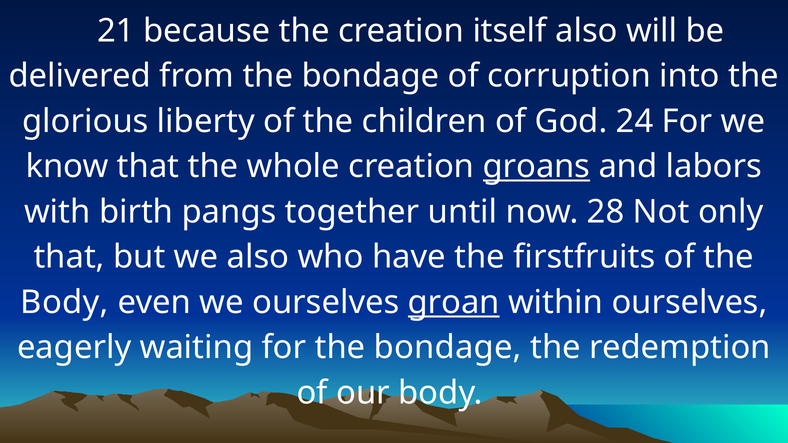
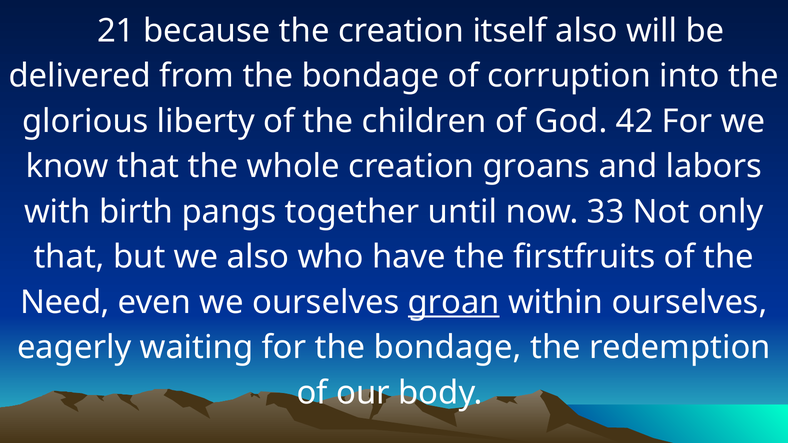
24: 24 -> 42
groans underline: present -> none
28: 28 -> 33
Body at (65, 302): Body -> Need
